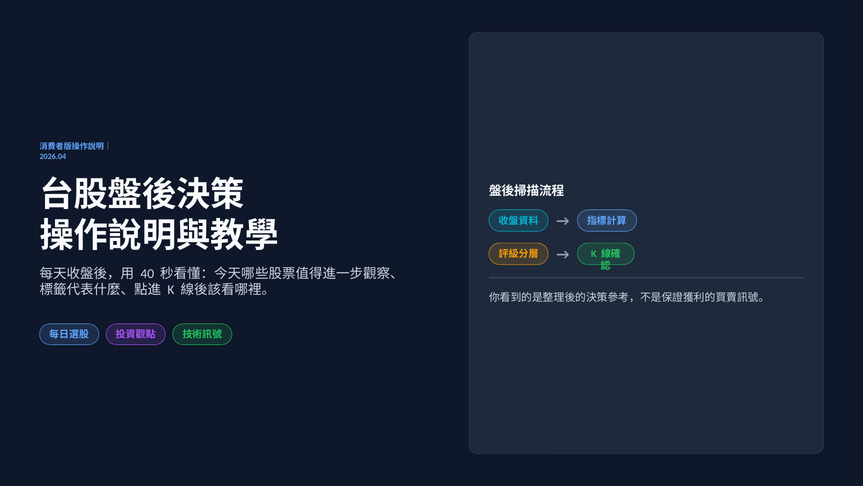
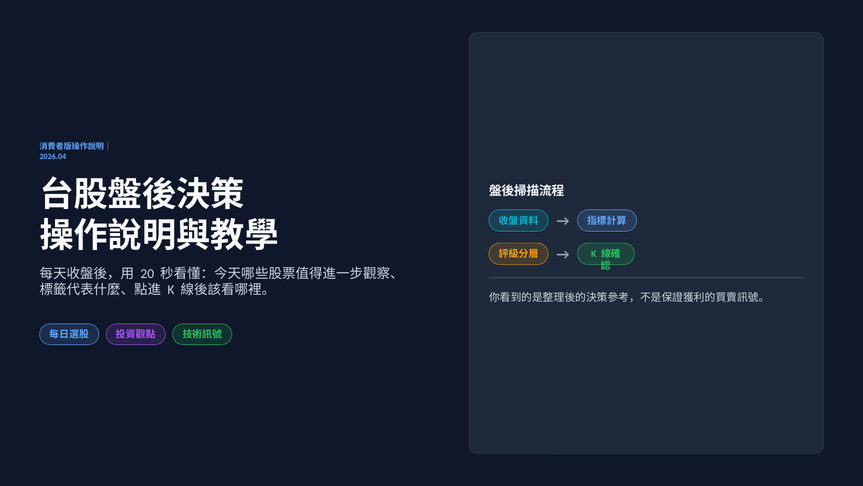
40: 40 -> 20
